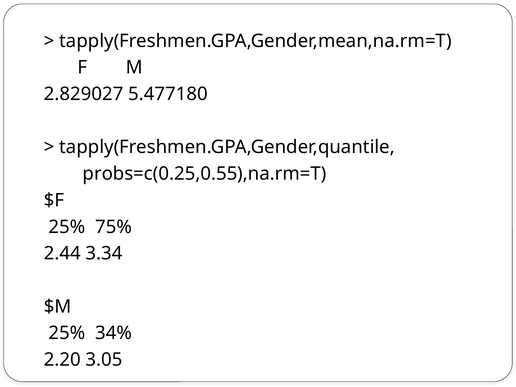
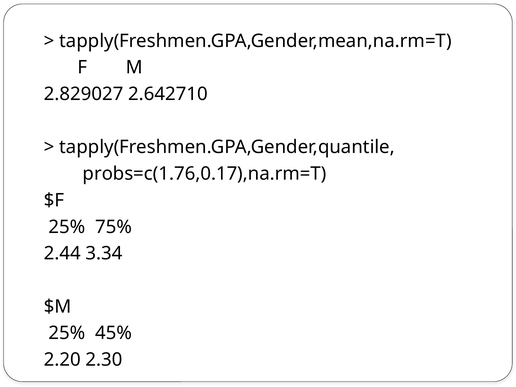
5.477180: 5.477180 -> 2.642710
probs=c(0.25,0.55),na.rm=T: probs=c(0.25,0.55),na.rm=T -> probs=c(1.76,0.17),na.rm=T
34%: 34% -> 45%
3.05: 3.05 -> 2.30
